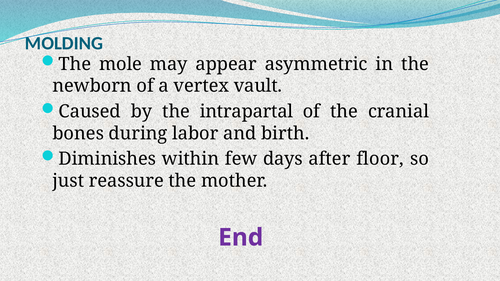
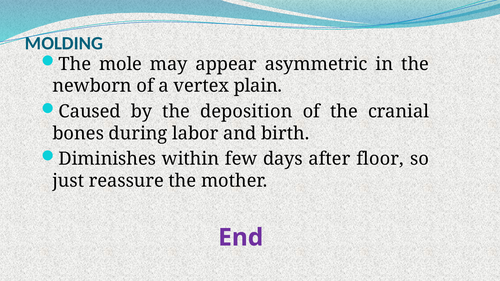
vault: vault -> plain
intrapartal: intrapartal -> deposition
